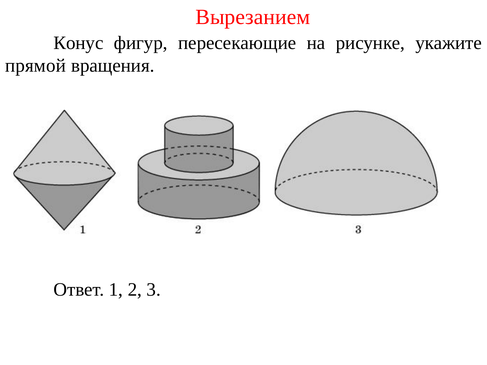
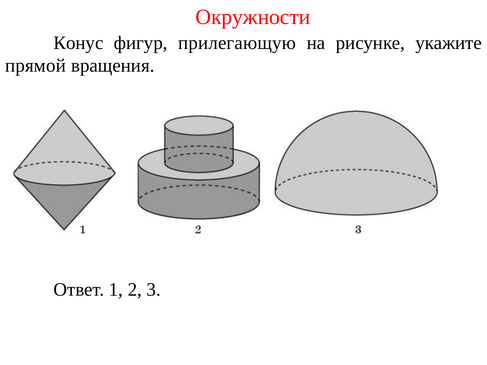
Вырезанием: Вырезанием -> Окружности
пересекающие: пересекающие -> прилегающую
